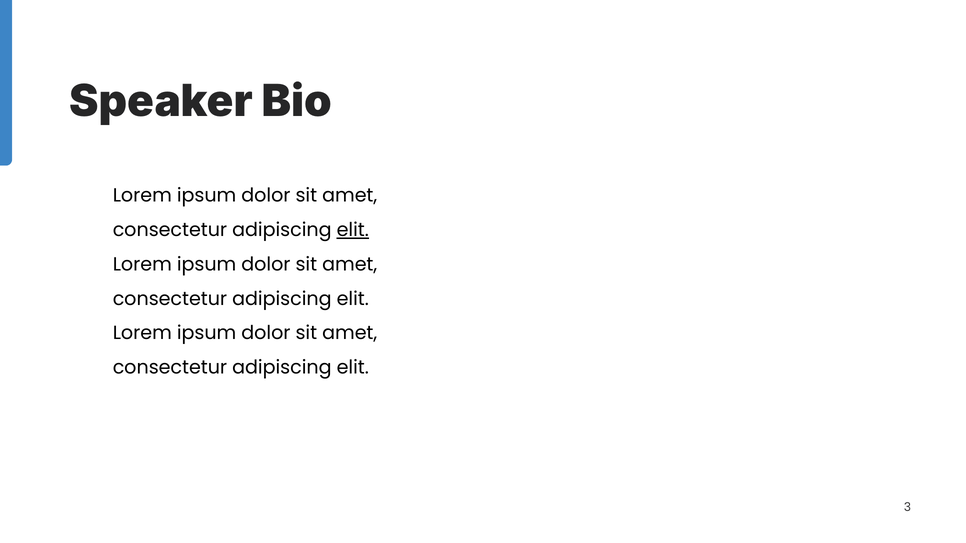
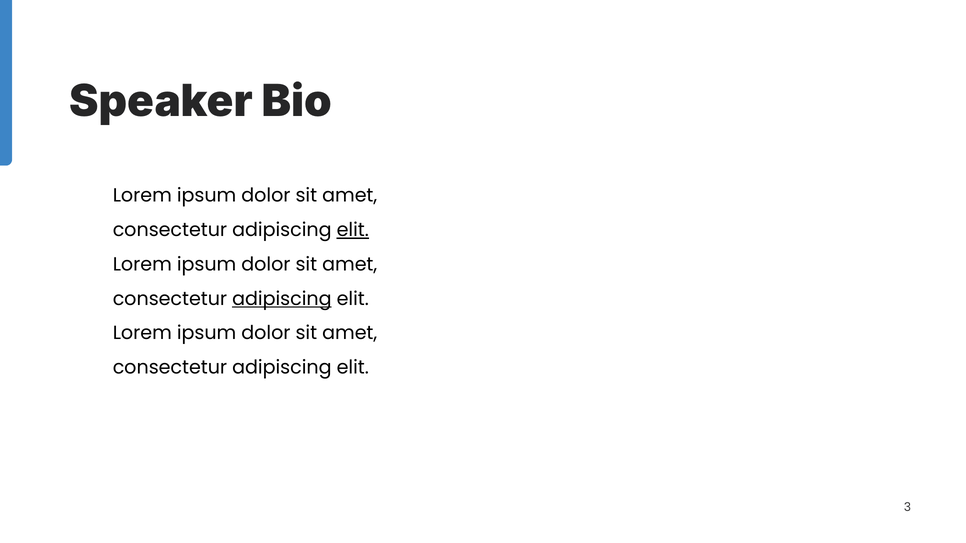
adipiscing at (282, 299) underline: none -> present
